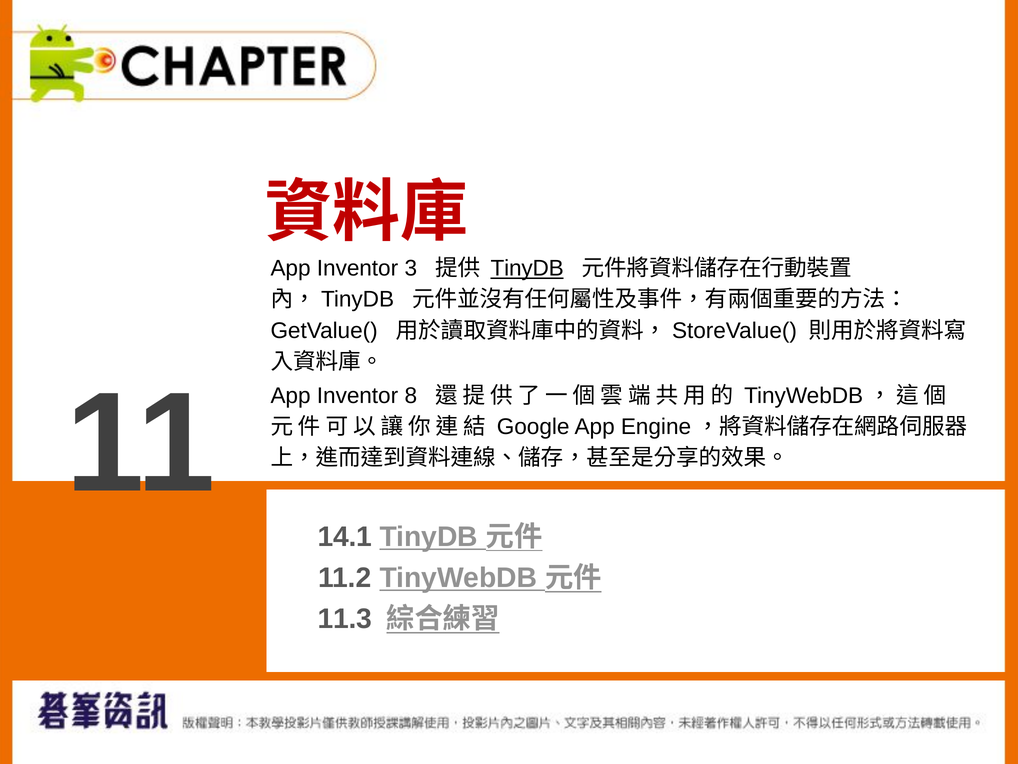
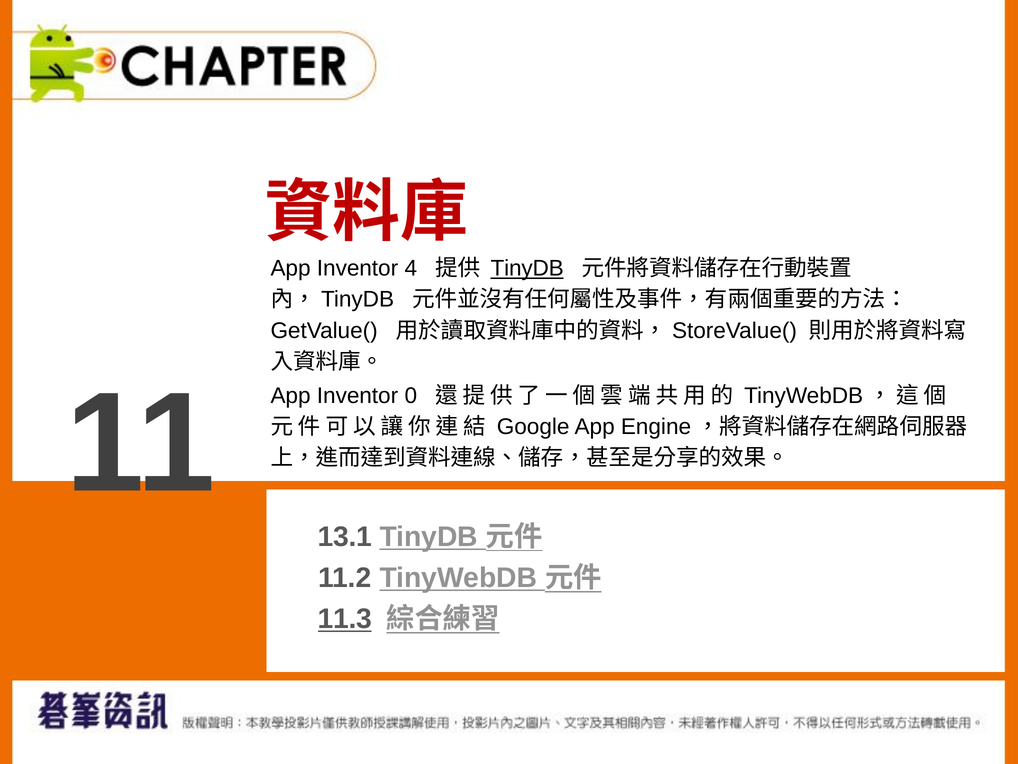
3: 3 -> 4
8: 8 -> 0
14.1: 14.1 -> 13.1
11.3 underline: none -> present
